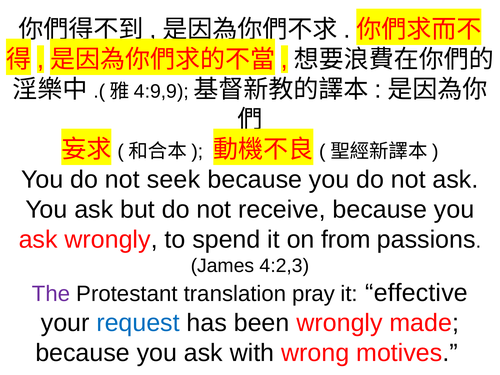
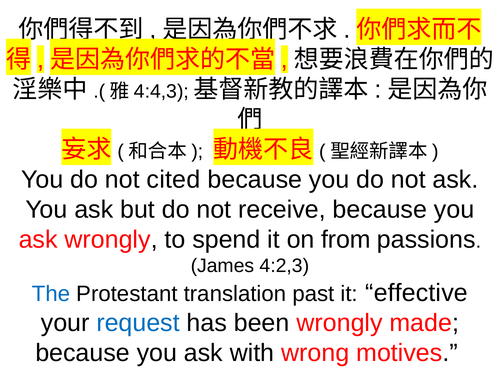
4:9,9: 4:9,9 -> 4:4,3
seek: seek -> cited
The colour: purple -> blue
pray: pray -> past
